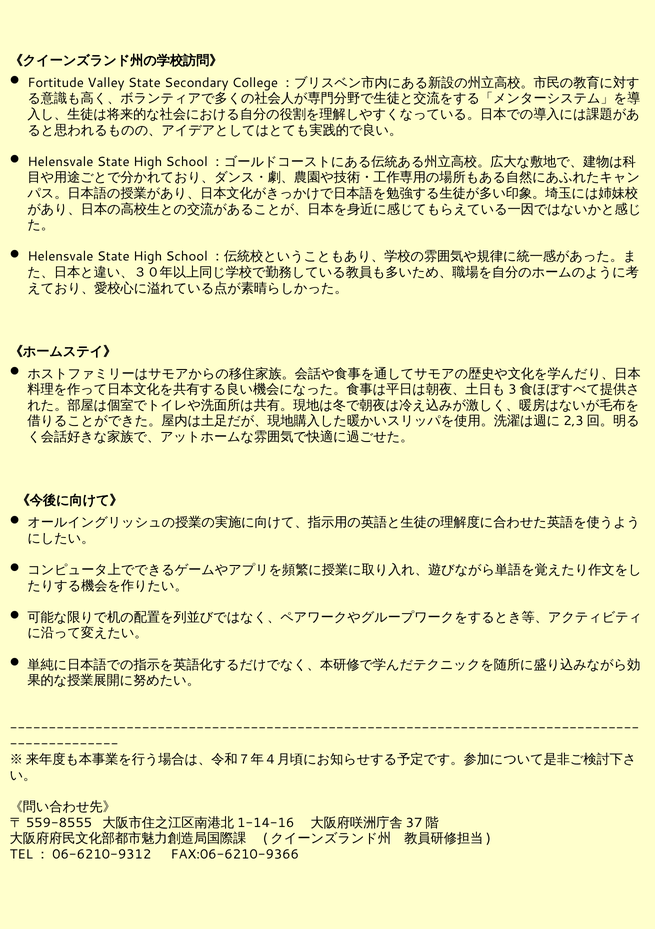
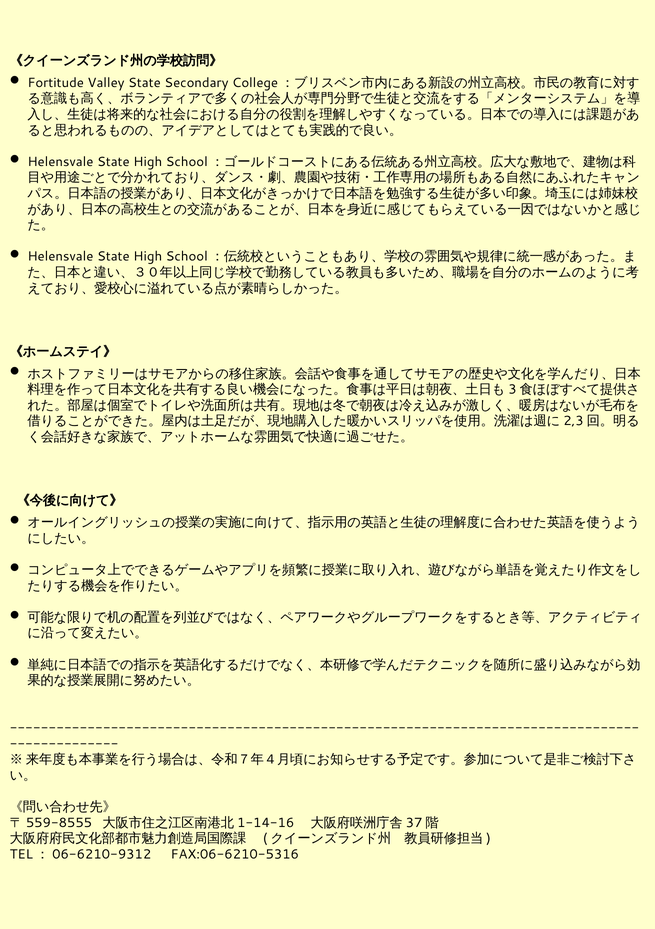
FAX:06-6210-9366: FAX:06-6210-9366 -> FAX:06-6210-5316
